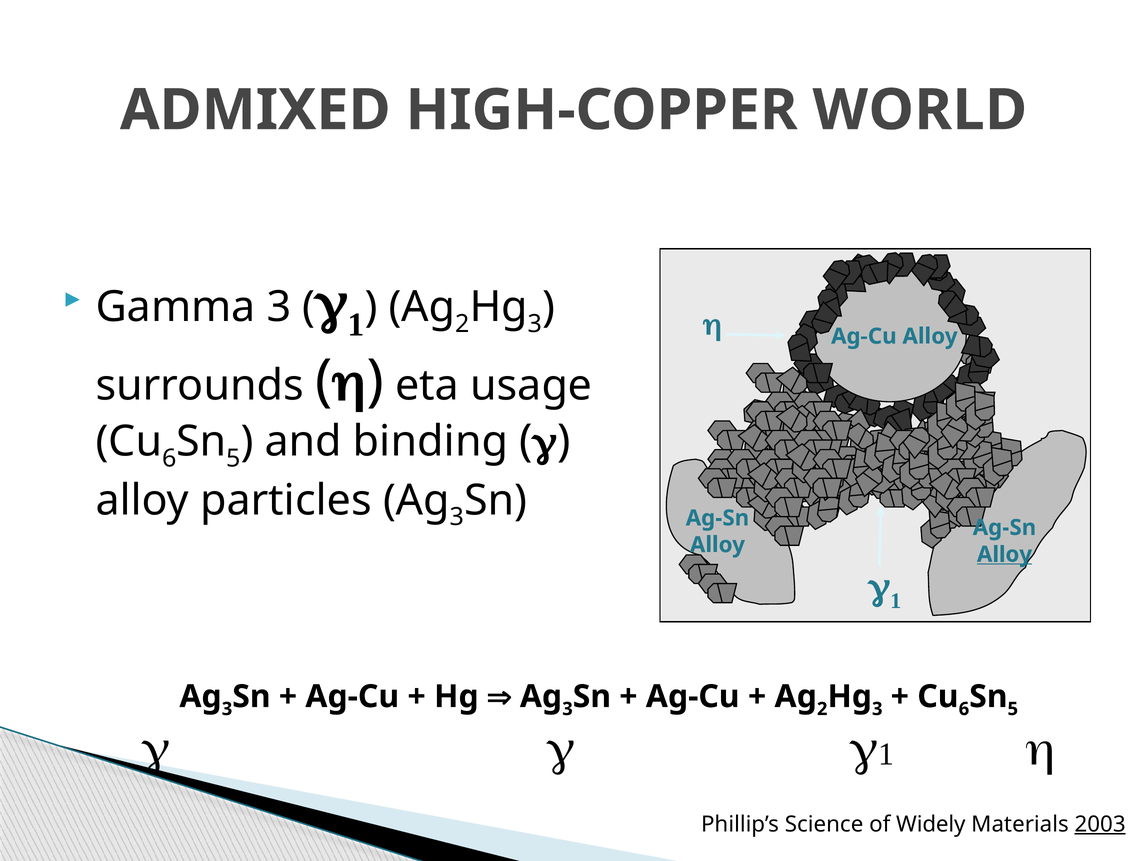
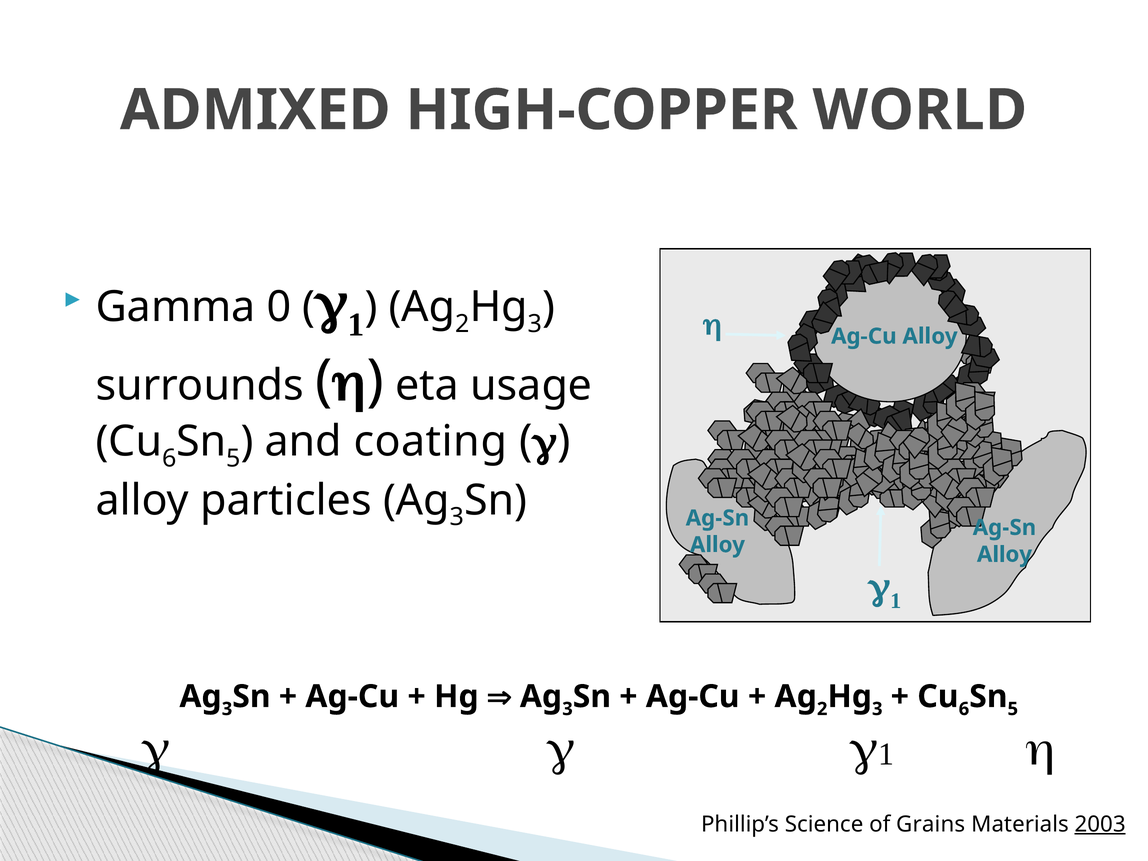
Gamma 3: 3 -> 0
binding: binding -> coating
Alloy at (1004, 554) underline: present -> none
Widely: Widely -> Grains
